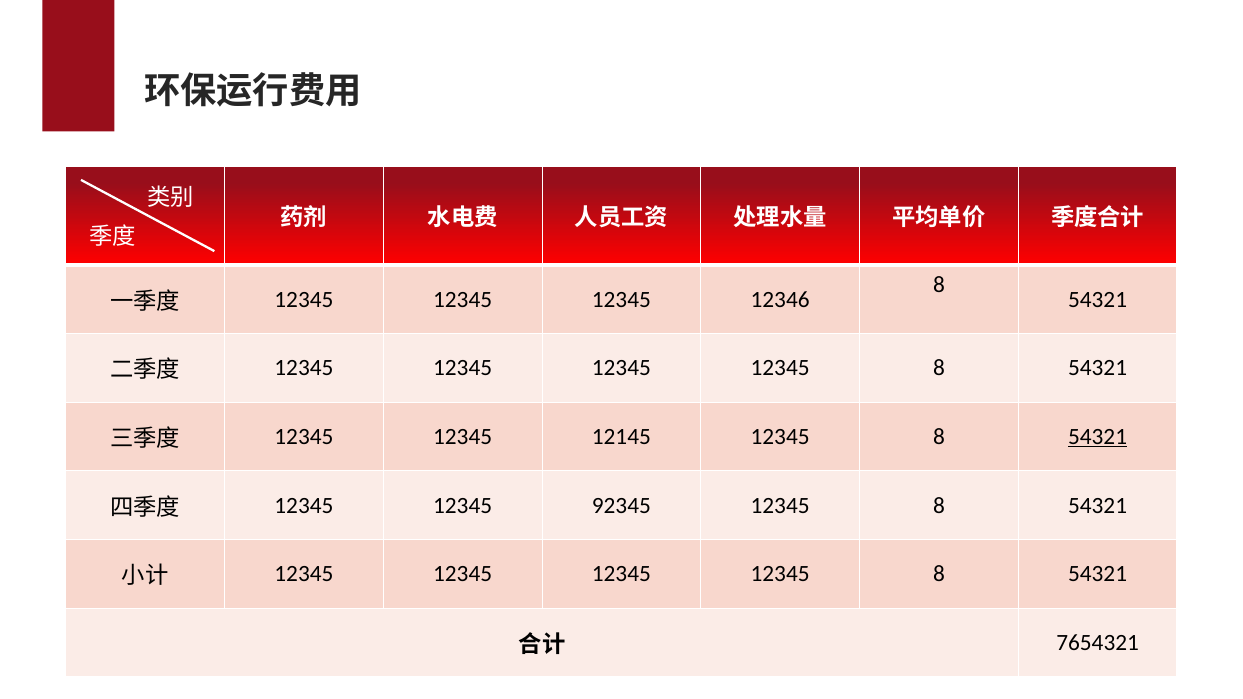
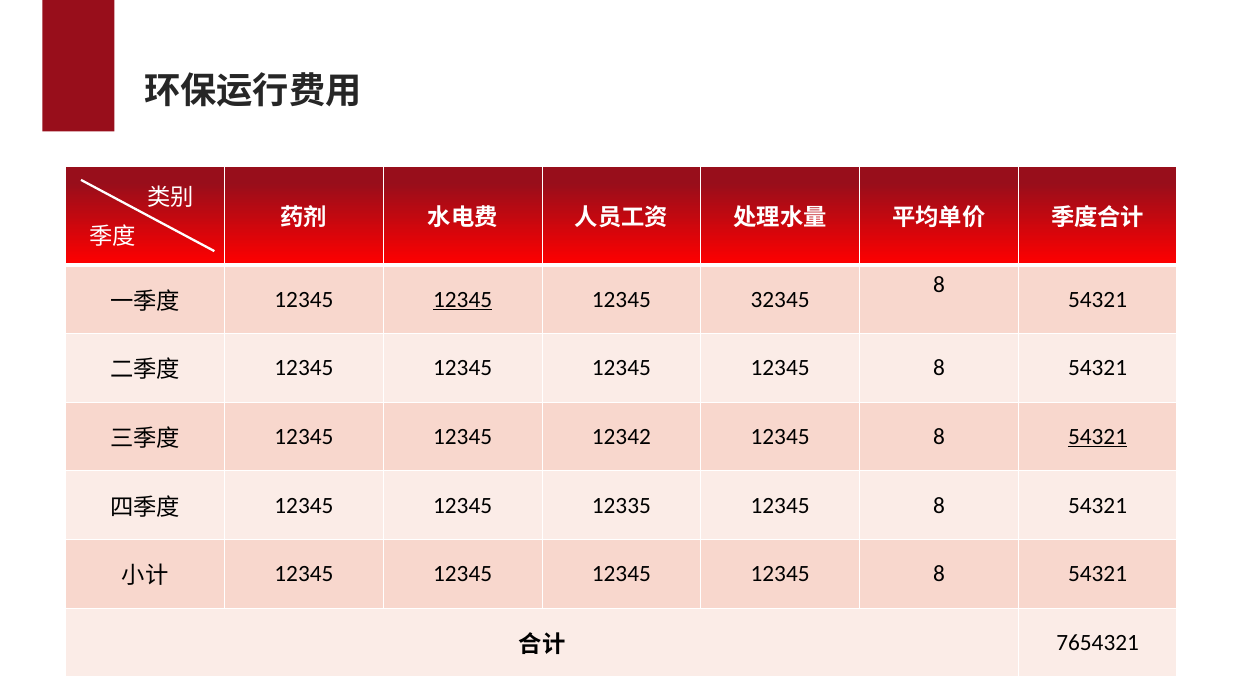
12345 at (463, 300) underline: none -> present
12346: 12346 -> 32345
12145: 12145 -> 12342
92345: 92345 -> 12335
